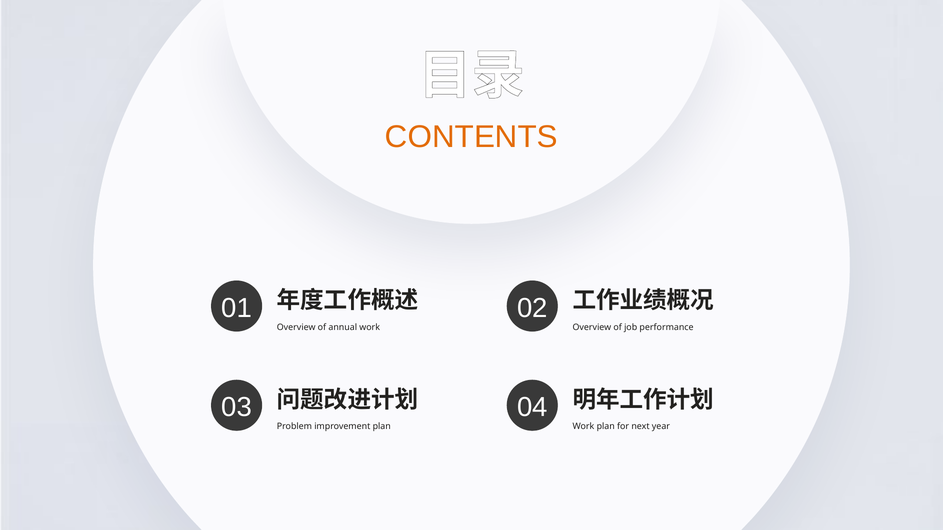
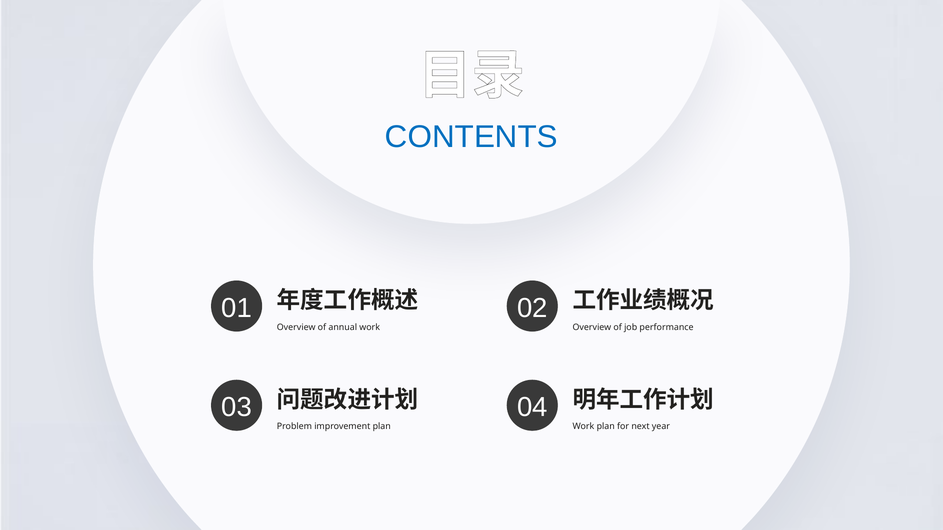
CONTENTS colour: orange -> blue
